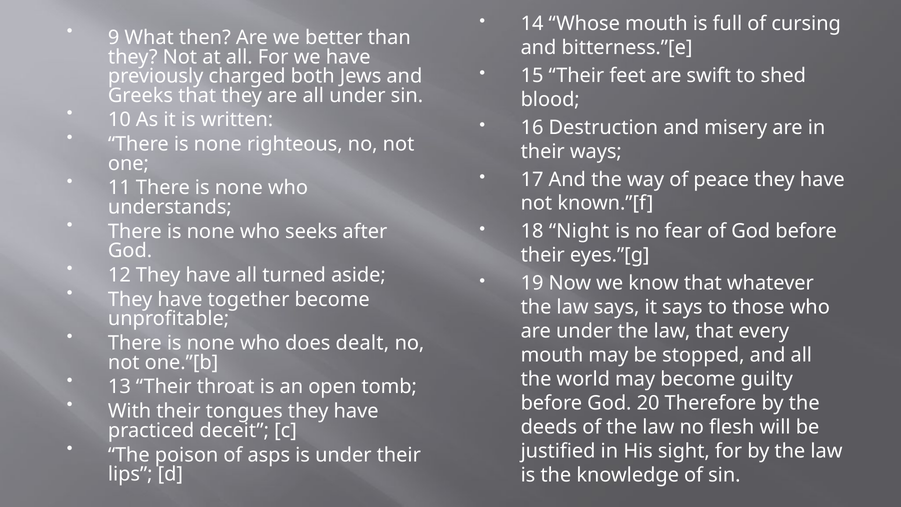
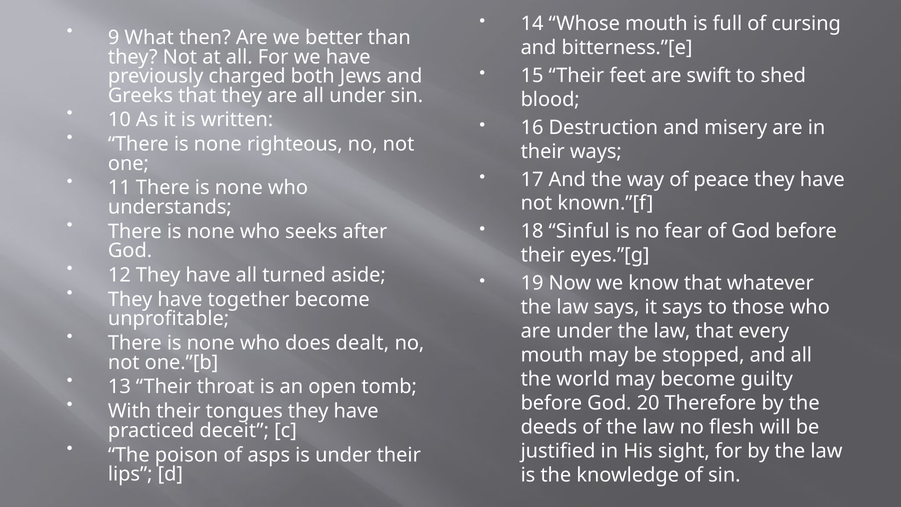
Night: Night -> Sinful
